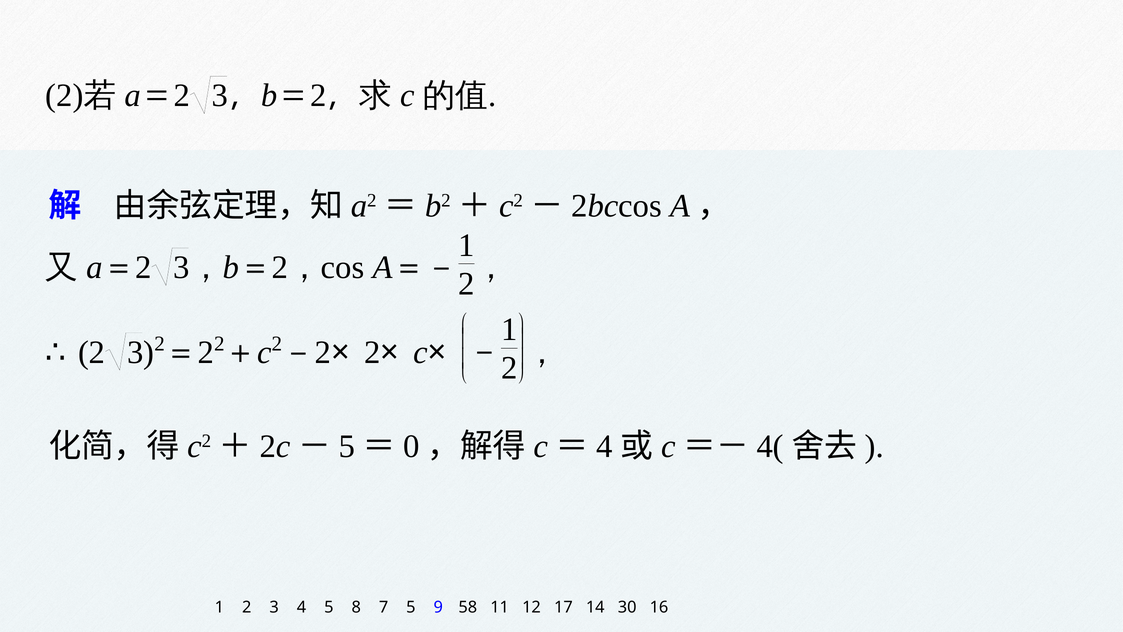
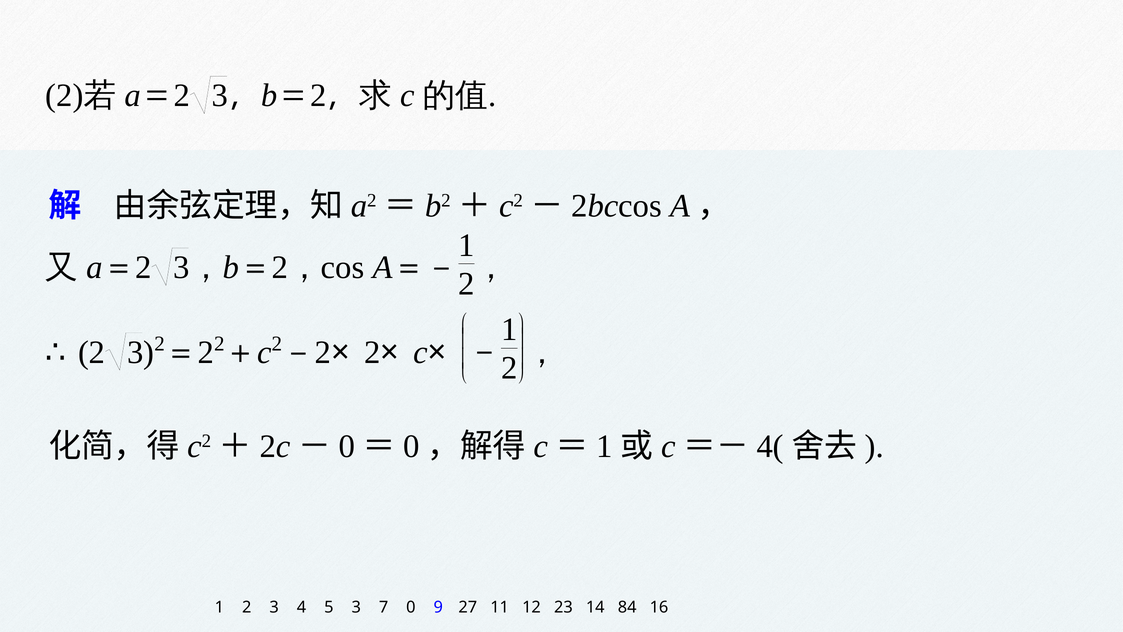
5 at (347, 446): 5 -> 0
4 at (605, 446): 4 -> 1
5 8: 8 -> 3
7 5: 5 -> 0
58: 58 -> 27
17: 17 -> 23
30: 30 -> 84
